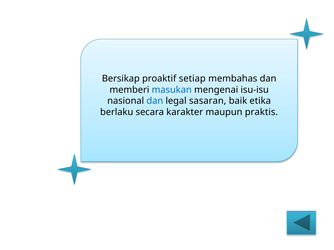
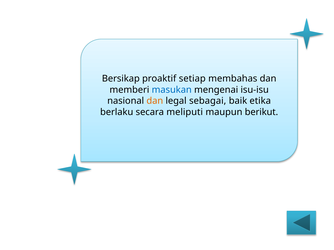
dan at (155, 101) colour: blue -> orange
sasaran: sasaran -> sebagai
karakter: karakter -> meliputi
praktis: praktis -> berikut
